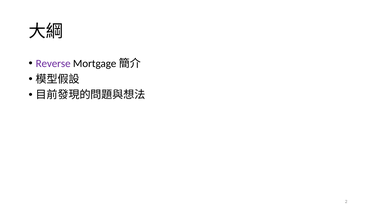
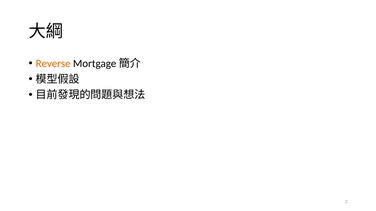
Reverse colour: purple -> orange
